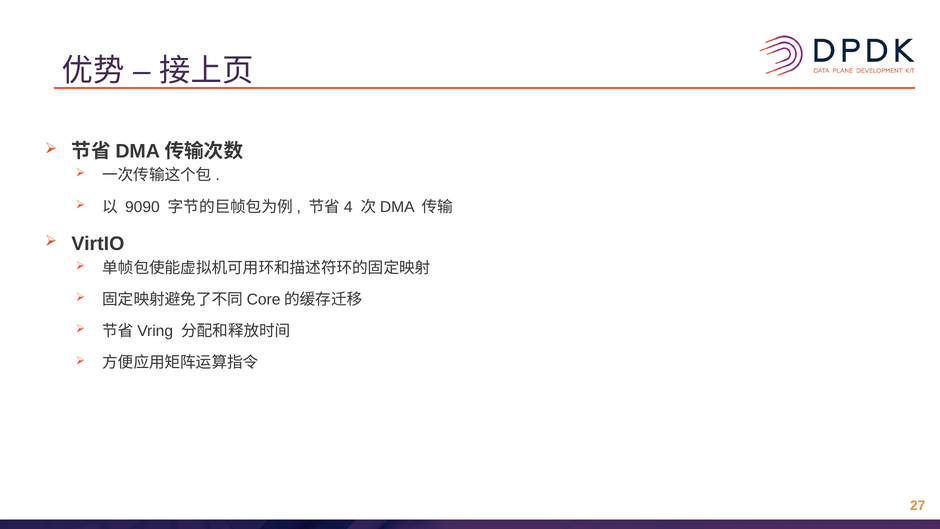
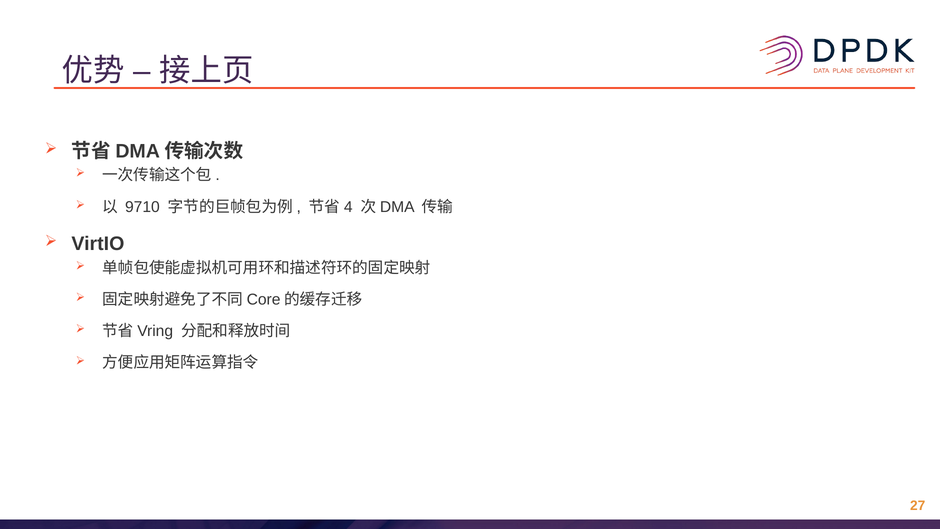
9090: 9090 -> 9710
